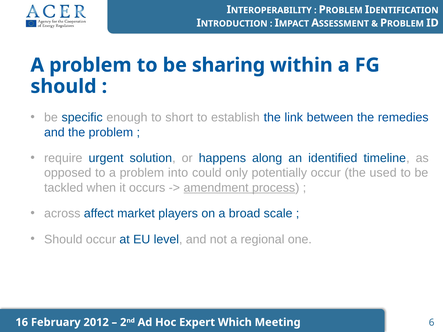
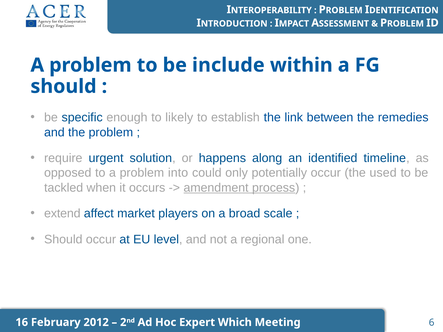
sharing: sharing -> include
short: short -> likely
across: across -> extend
